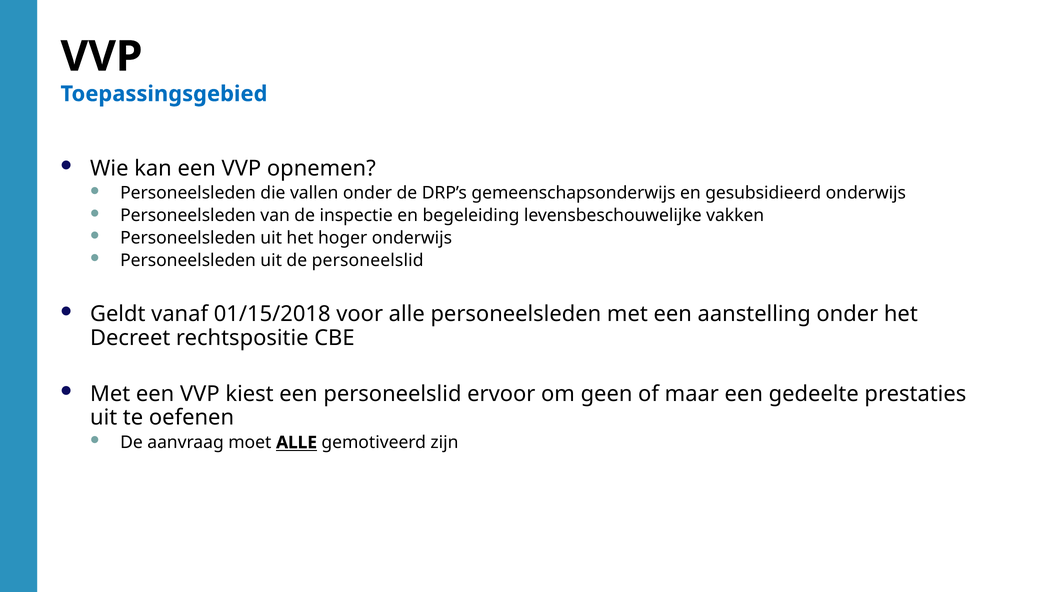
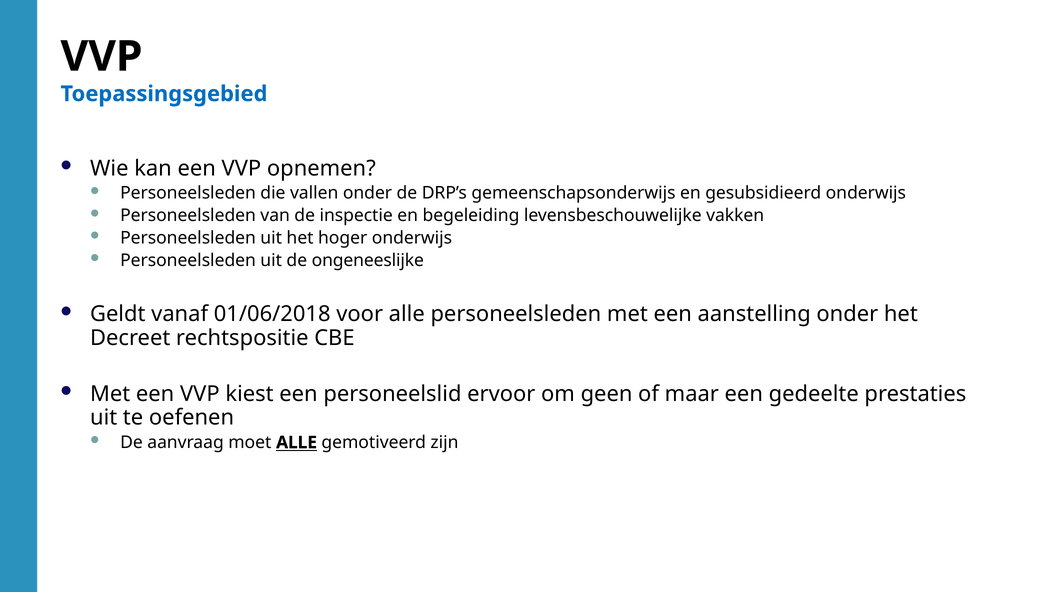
de personeelslid: personeelslid -> ongeneeslijke
01/15/2018: 01/15/2018 -> 01/06/2018
